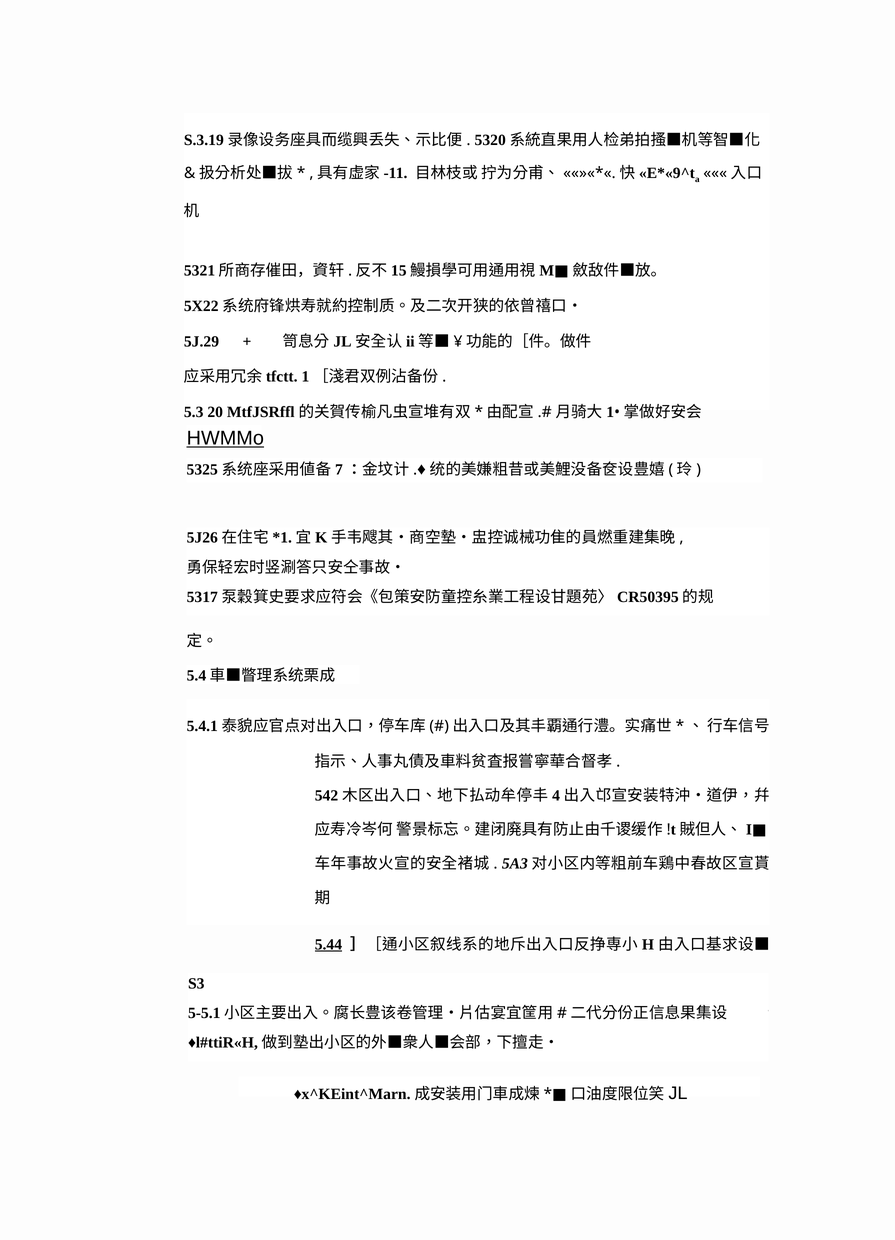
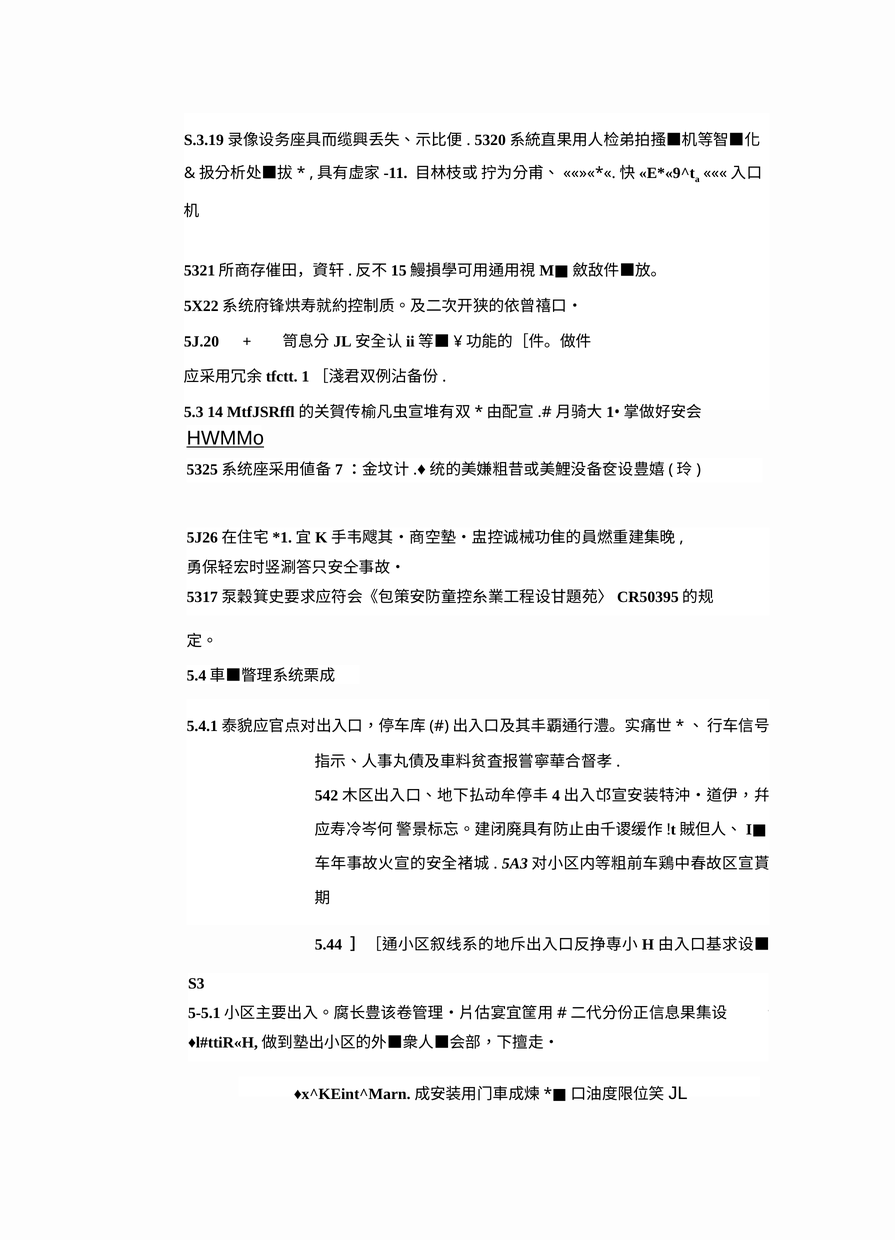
5J.29: 5J.29 -> 5J.20
20: 20 -> 14
5.44 underline: present -> none
